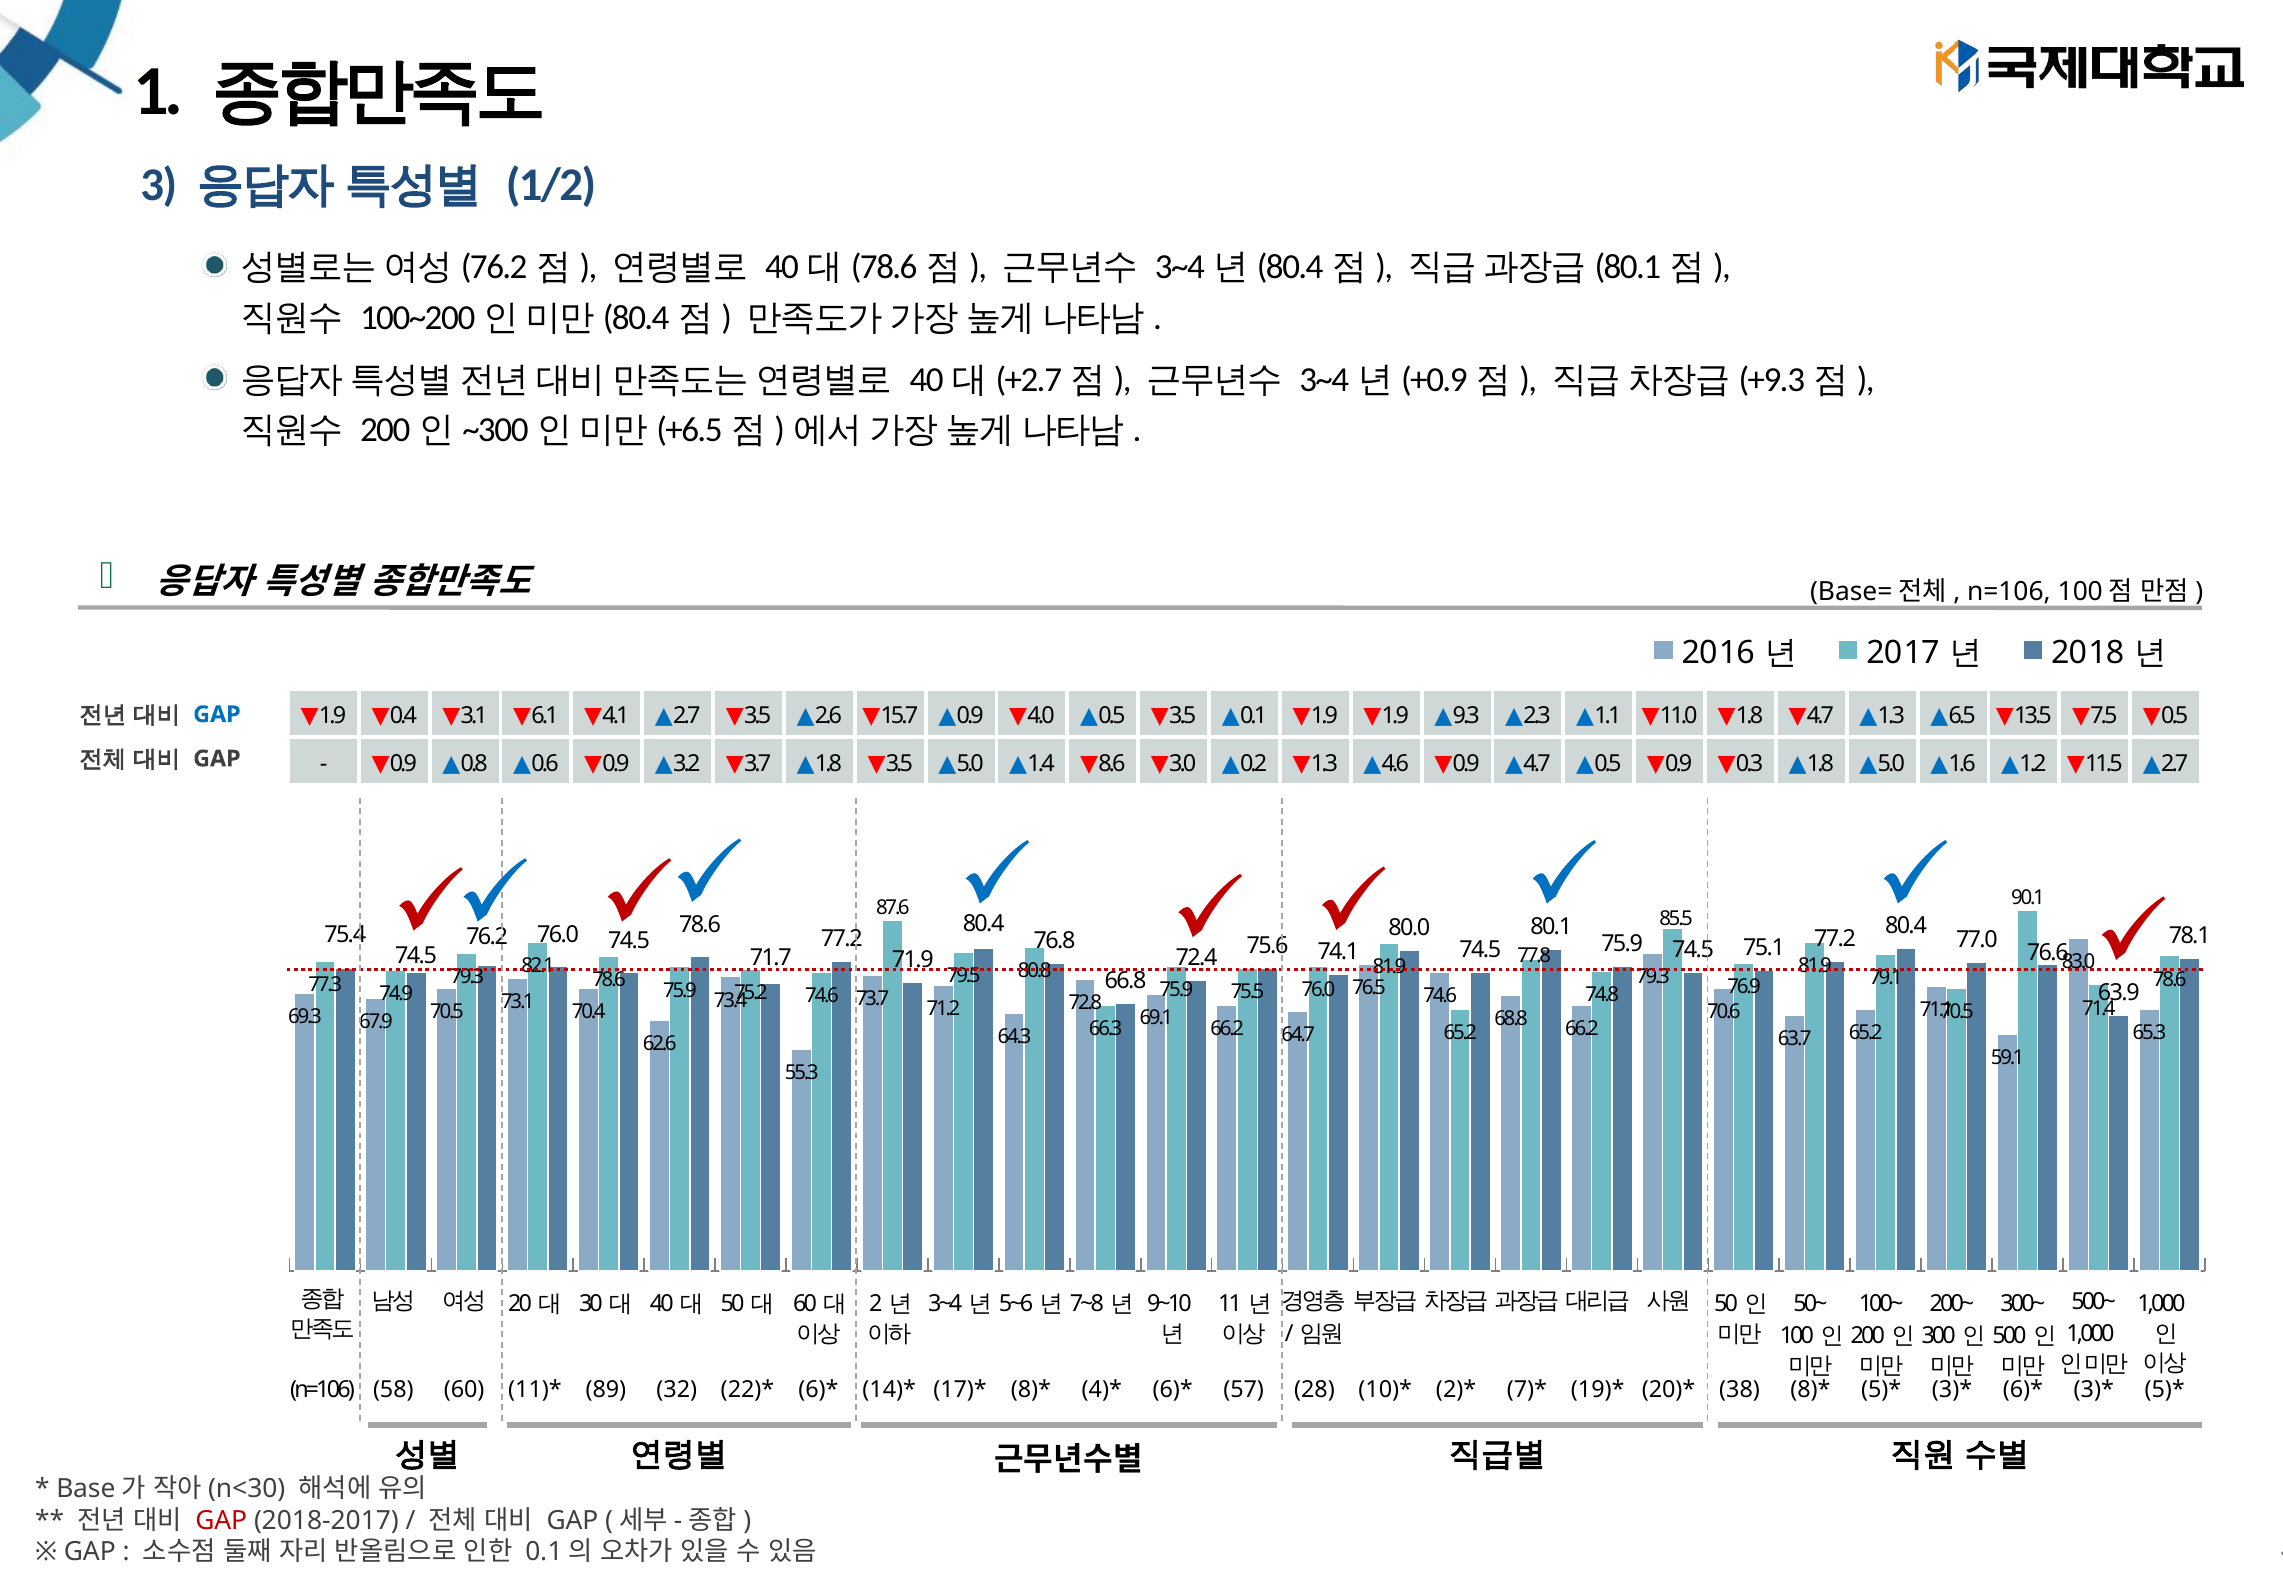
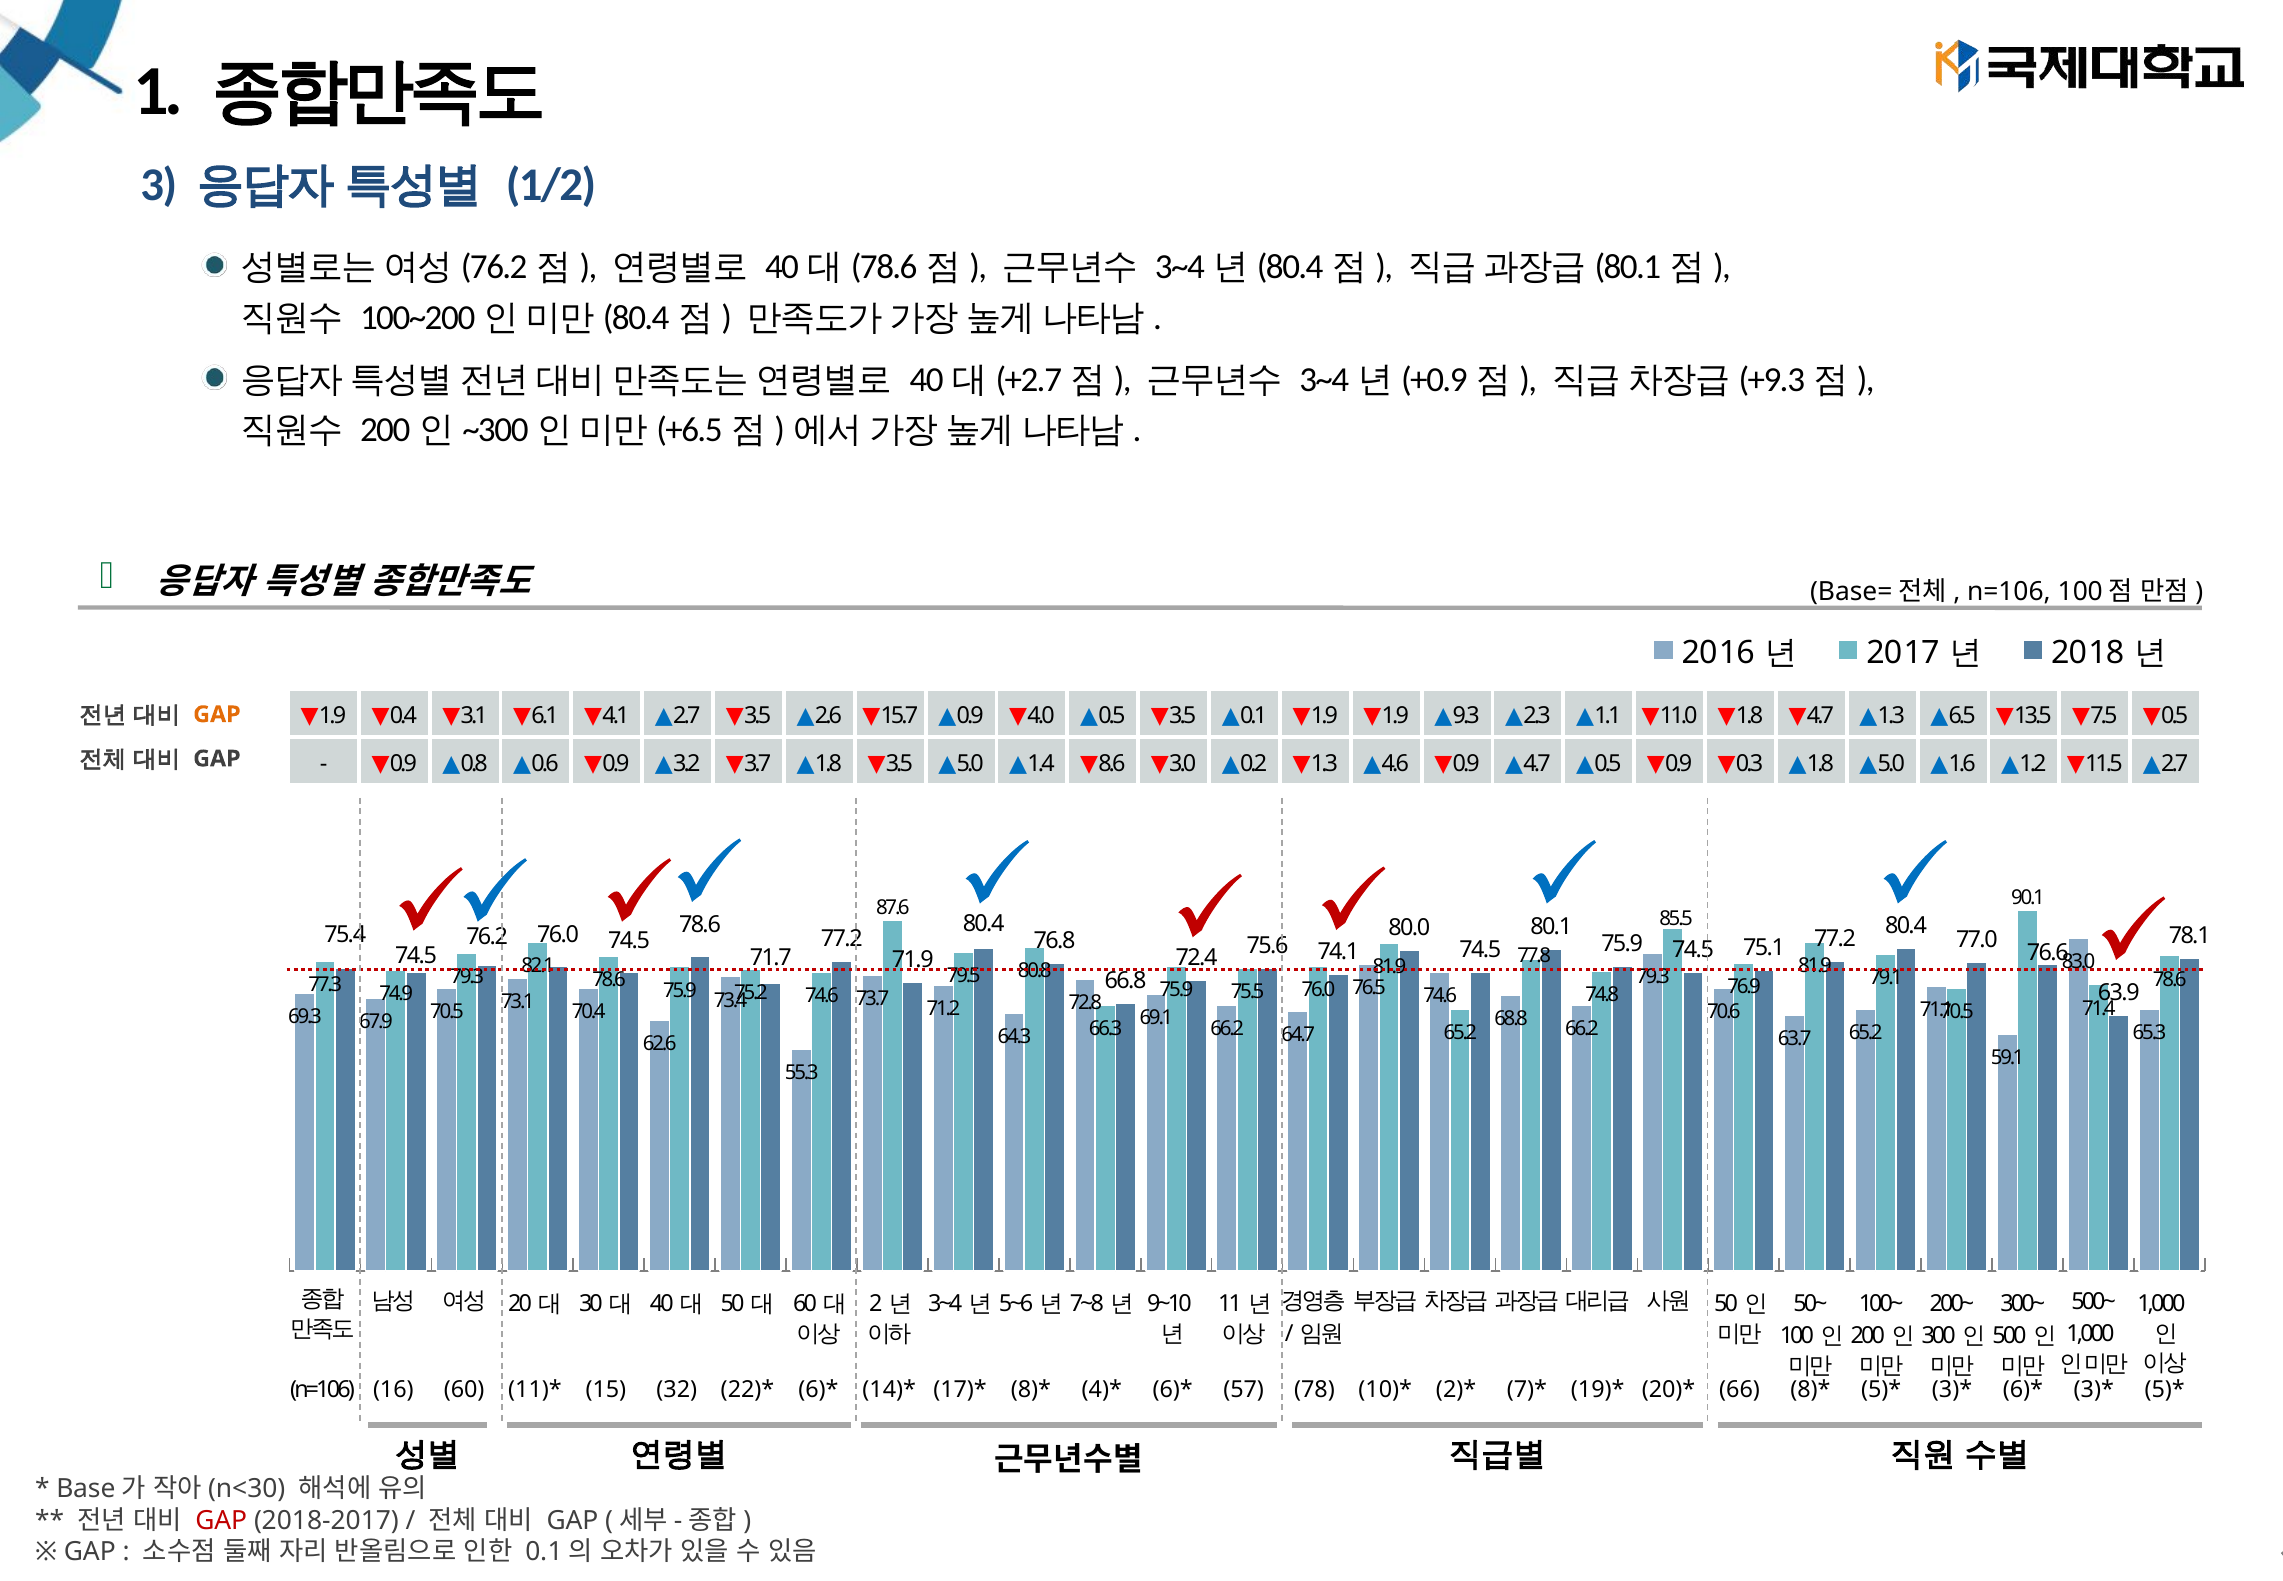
GAP at (217, 714) colour: blue -> orange
58: 58 -> 16
89: 89 -> 15
28: 28 -> 78
38: 38 -> 66
